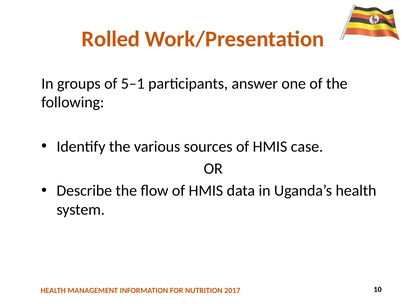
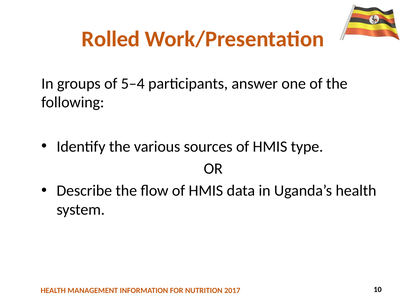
5–1: 5–1 -> 5–4
case: case -> type
